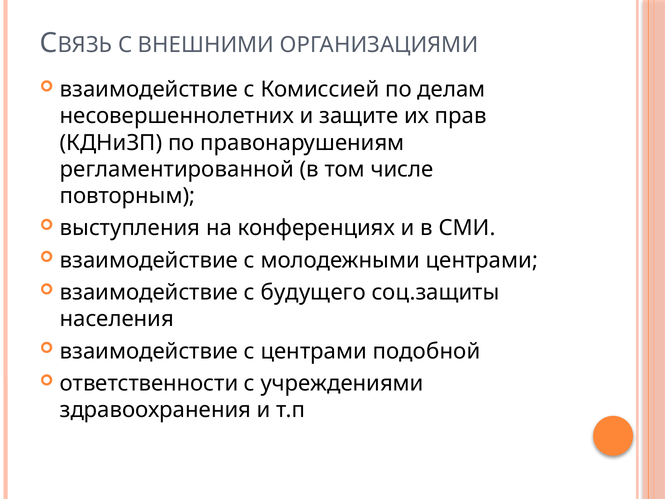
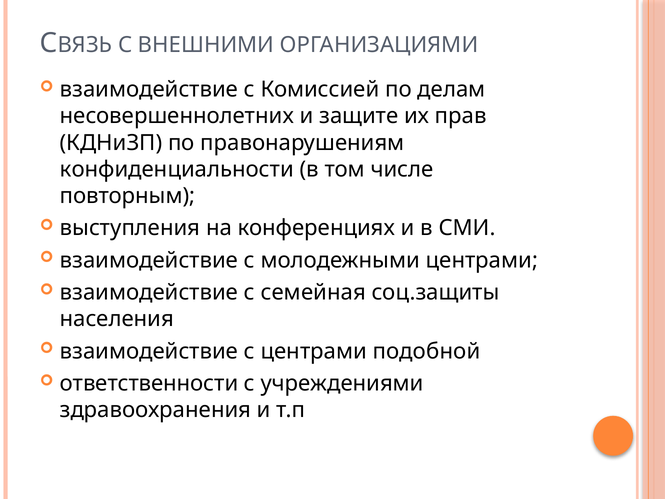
регламентированной: регламентированной -> конфиденциальности
будущего: будущего -> семейная
